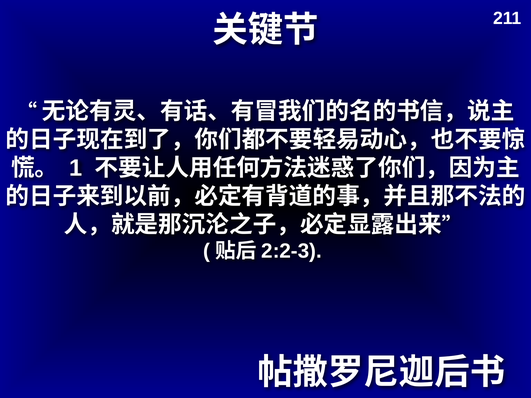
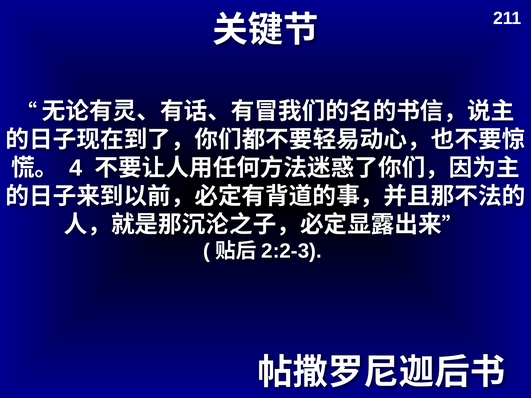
1: 1 -> 4
